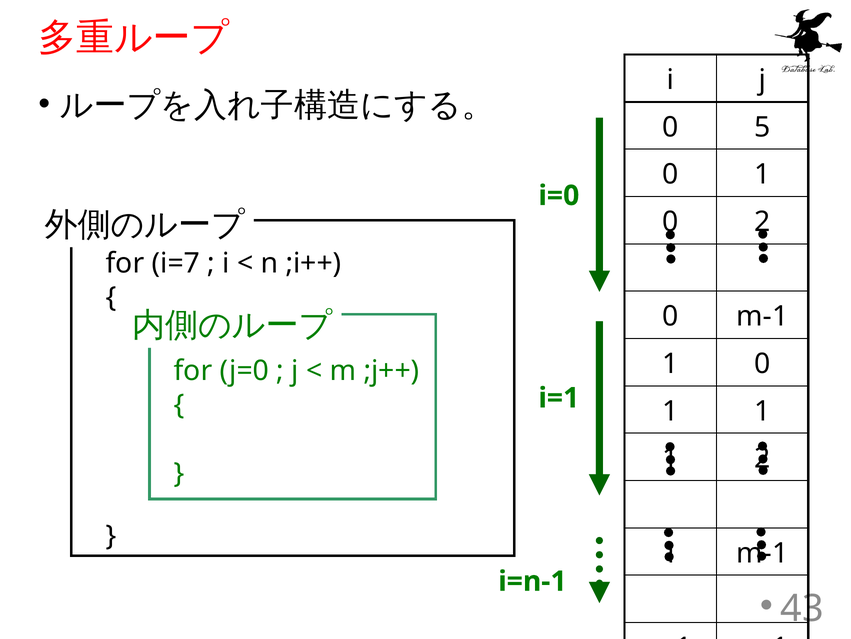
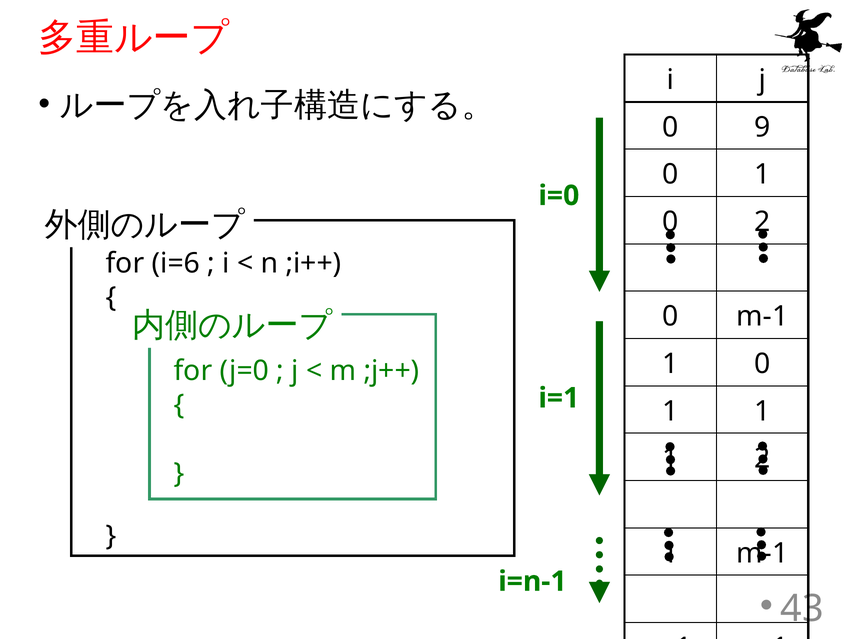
5: 5 -> 9
i=7: i=7 -> i=6
